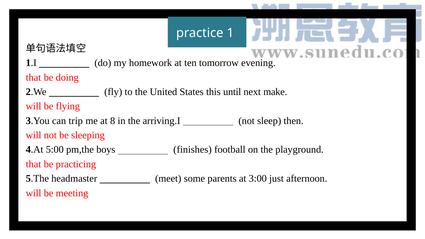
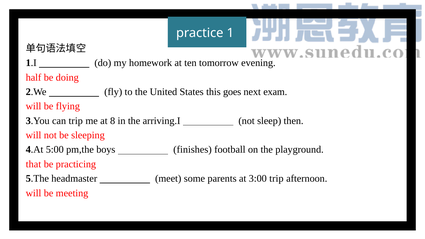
that at (33, 77): that -> half
until: until -> goes
make: make -> exam
3:00 just: just -> trip
